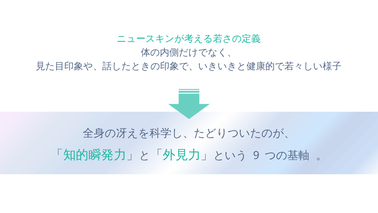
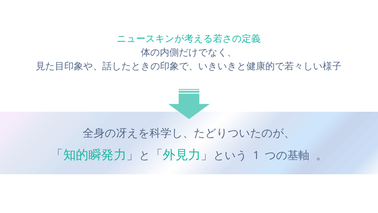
9: 9 -> 1
